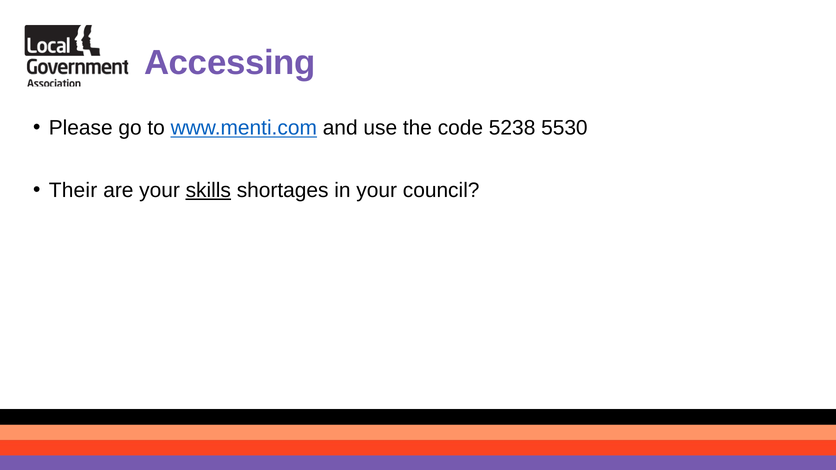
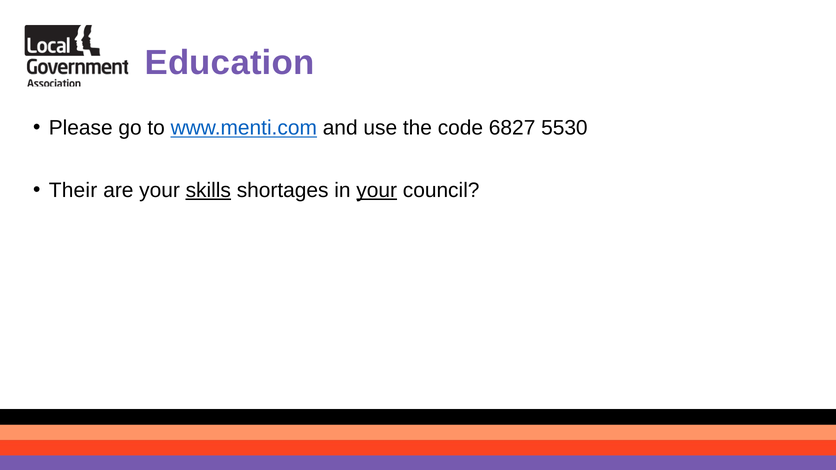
Accessing: Accessing -> Education
5238: 5238 -> 6827
your at (377, 190) underline: none -> present
